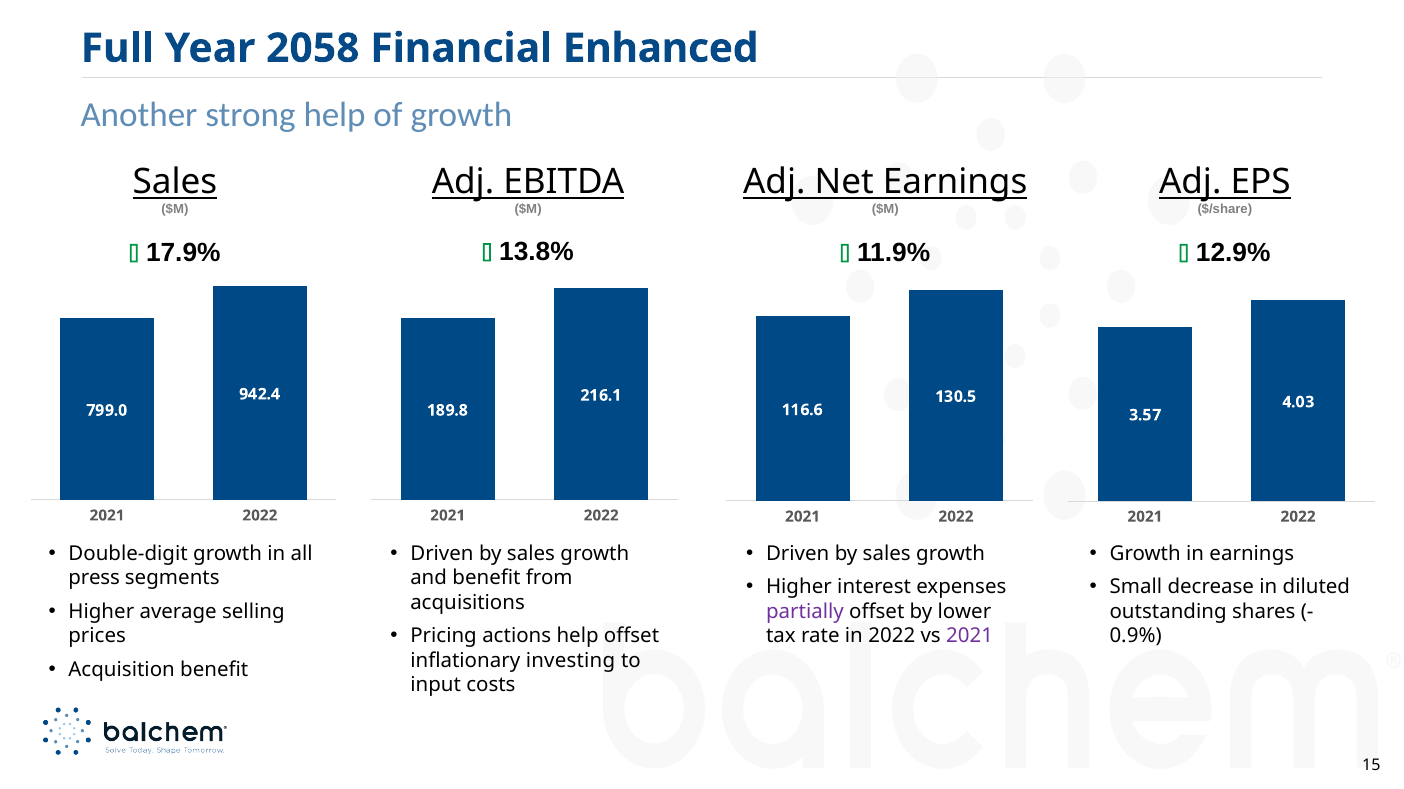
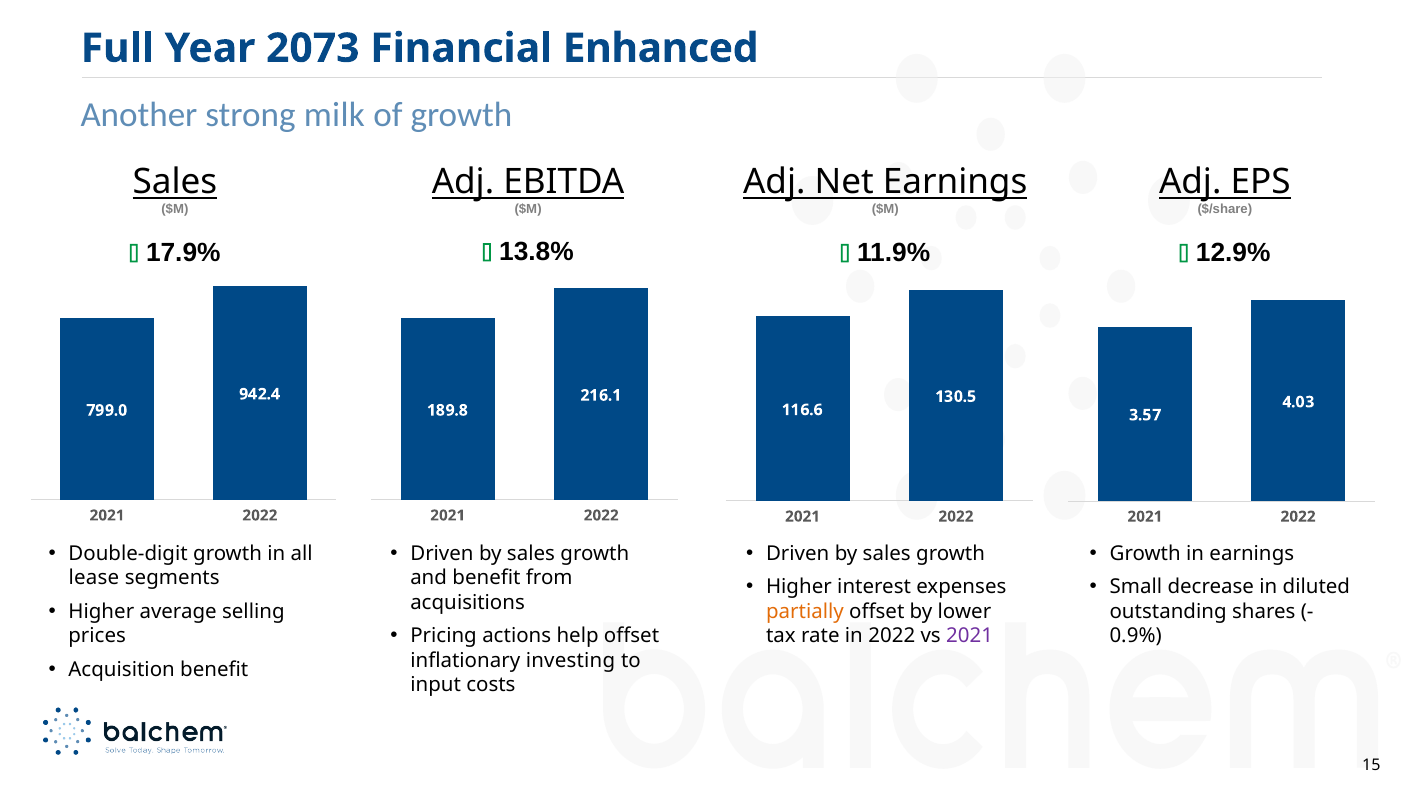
2058: 2058 -> 2073
strong help: help -> milk
press: press -> lease
partially colour: purple -> orange
